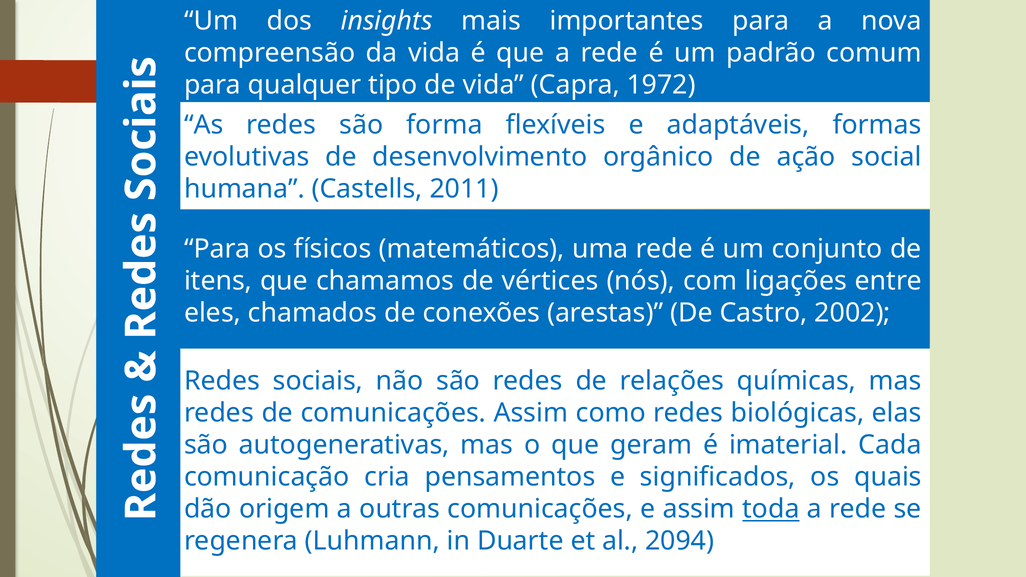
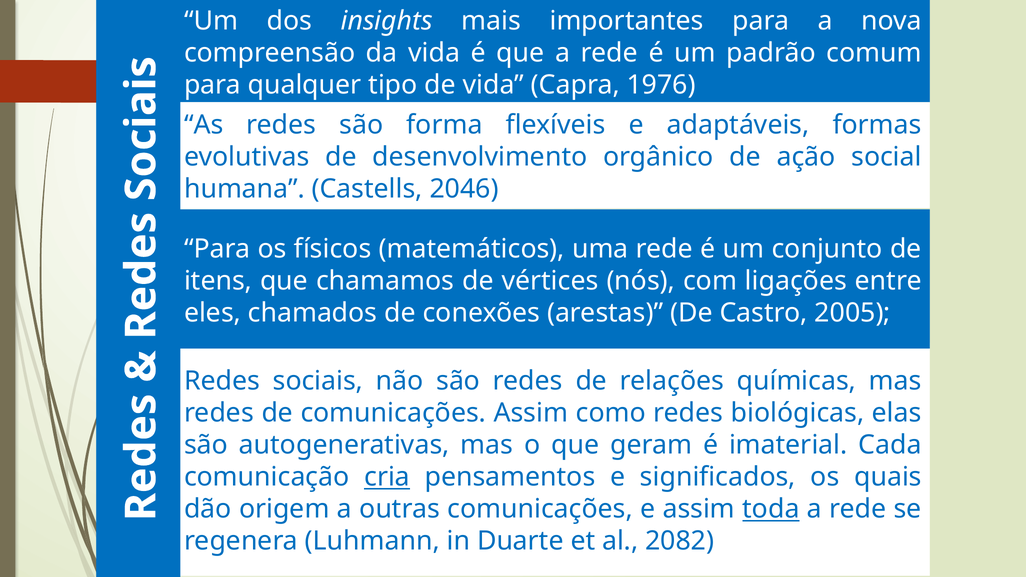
1972: 1972 -> 1976
2011: 2011 -> 2046
2002: 2002 -> 2005
cria underline: none -> present
2094: 2094 -> 2082
